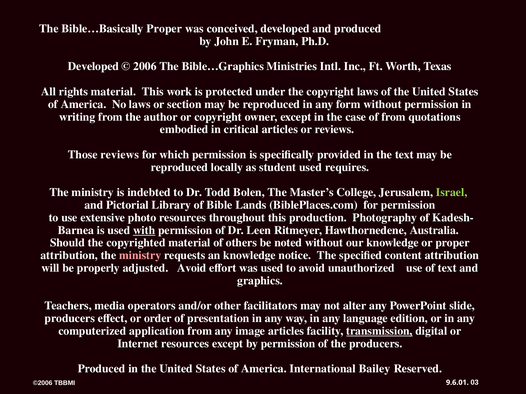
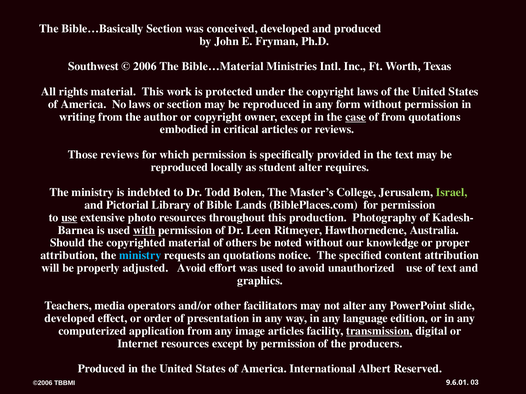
Bible…Basically Proper: Proper -> Section
Developed at (93, 67): Developed -> Southwest
Bible…Graphics: Bible…Graphics -> Bible…Material
case underline: none -> present
student used: used -> alter
use at (69, 218) underline: none -> present
ministry at (140, 256) colour: pink -> light blue
an knowledge: knowledge -> quotations
producers at (70, 319): producers -> developed
Bailey: Bailey -> Albert
